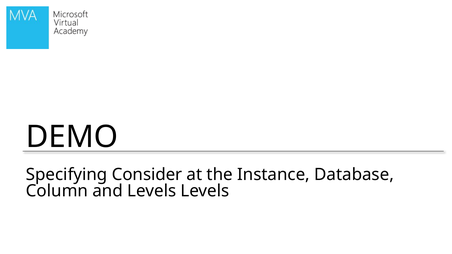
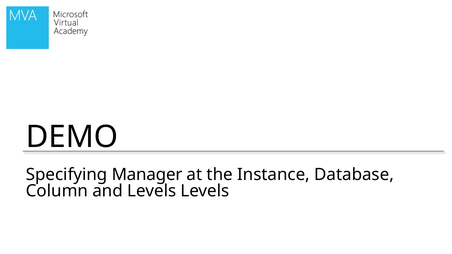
Consider: Consider -> Manager
